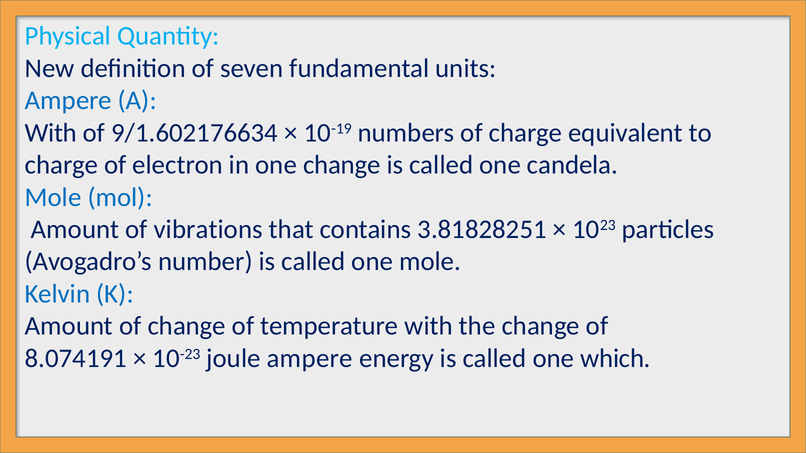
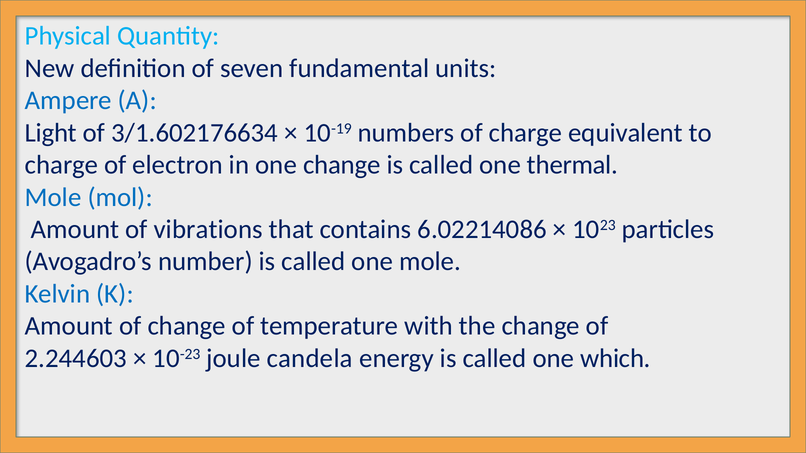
With at (51, 133): With -> Light
9/1.602176634: 9/1.602176634 -> 3/1.602176634
candela: candela -> thermal
3.81828251: 3.81828251 -> 6.02214086
8.074191: 8.074191 -> 2.244603
joule ampere: ampere -> candela
